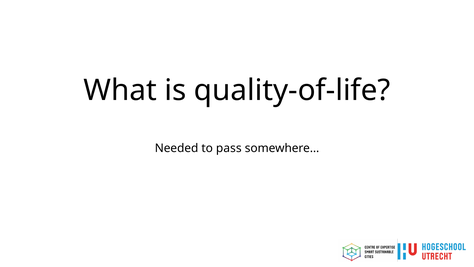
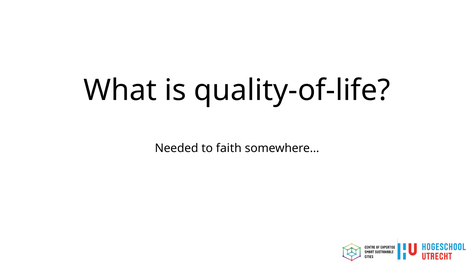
pass: pass -> faith
